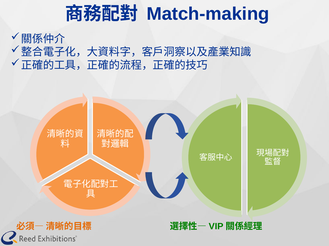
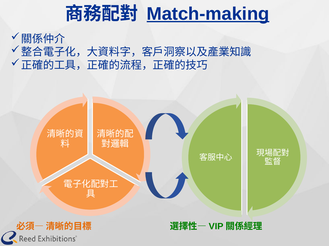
Match-making underline: none -> present
